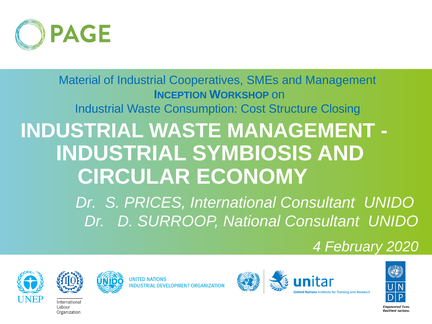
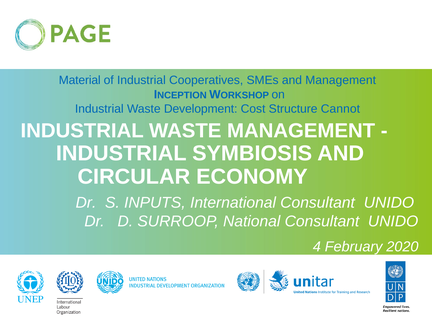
Consumption: Consumption -> Development
Closing: Closing -> Cannot
PRICES: PRICES -> INPUTS
